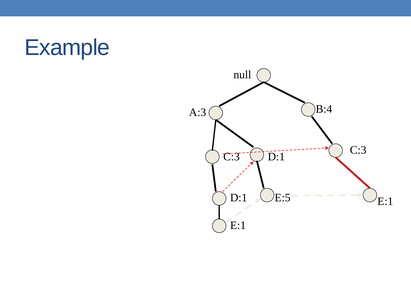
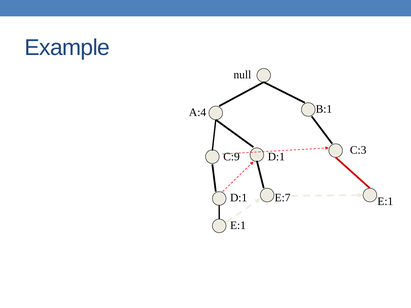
B:4: B:4 -> B:1
A:3: A:3 -> A:4
C:3 at (231, 157): C:3 -> C:9
E:5: E:5 -> E:7
